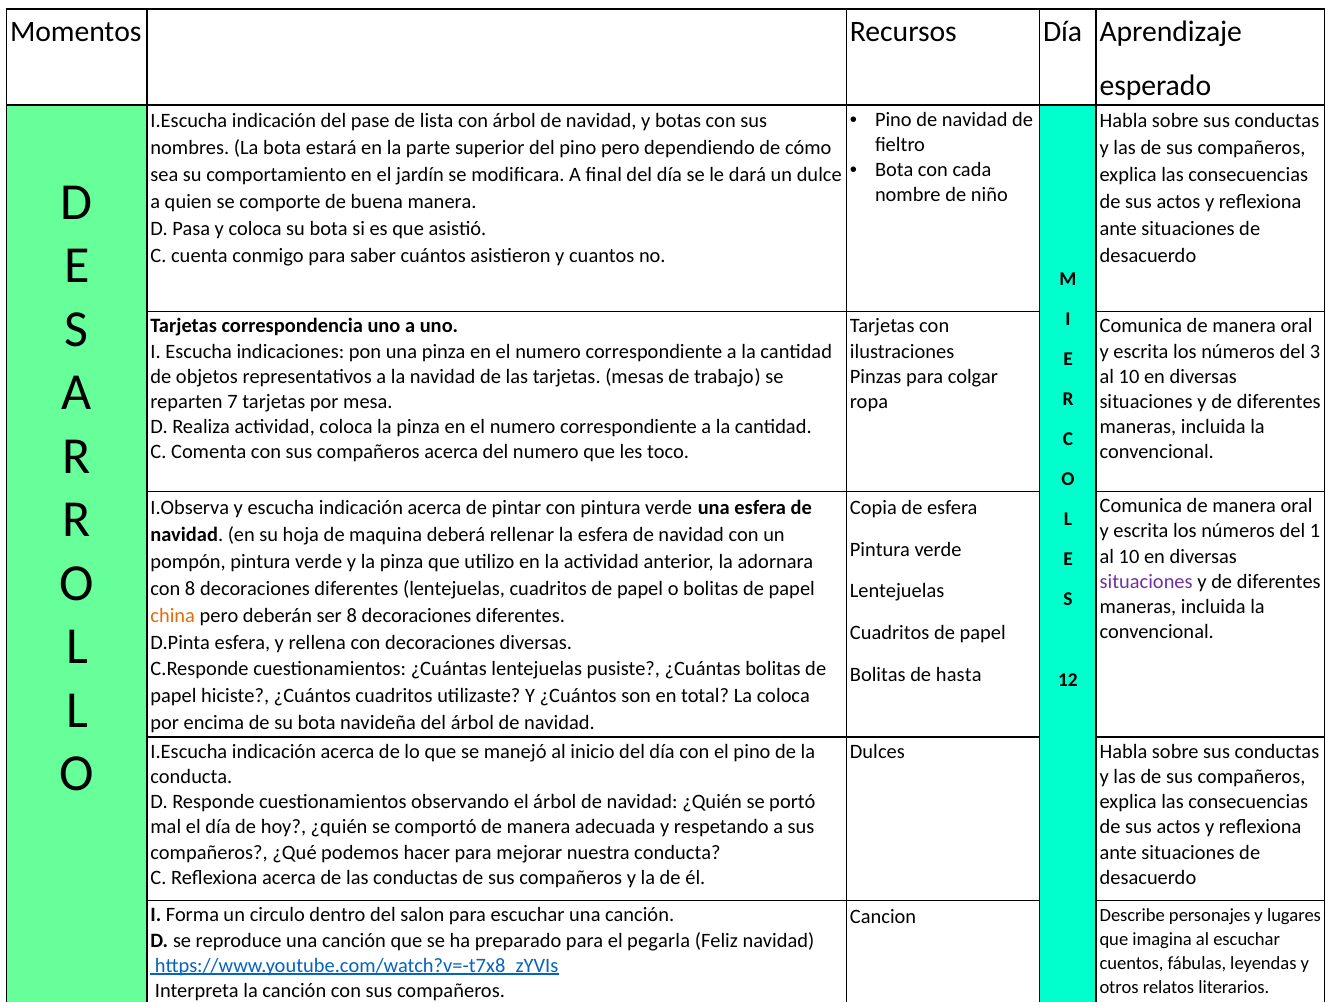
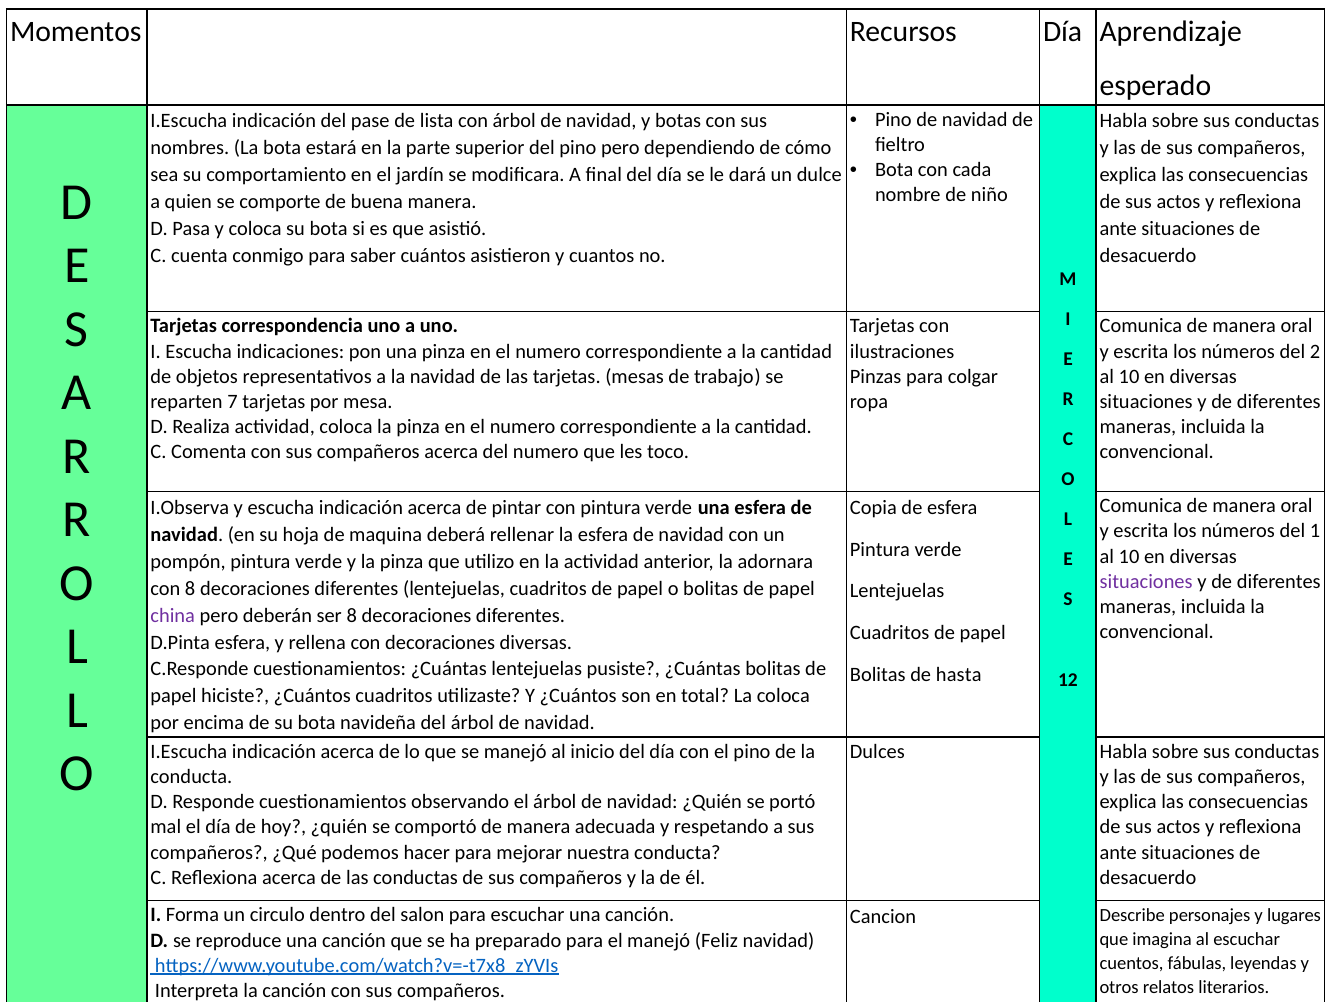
3: 3 -> 2
china colour: orange -> purple
el pegarla: pegarla -> manejó
